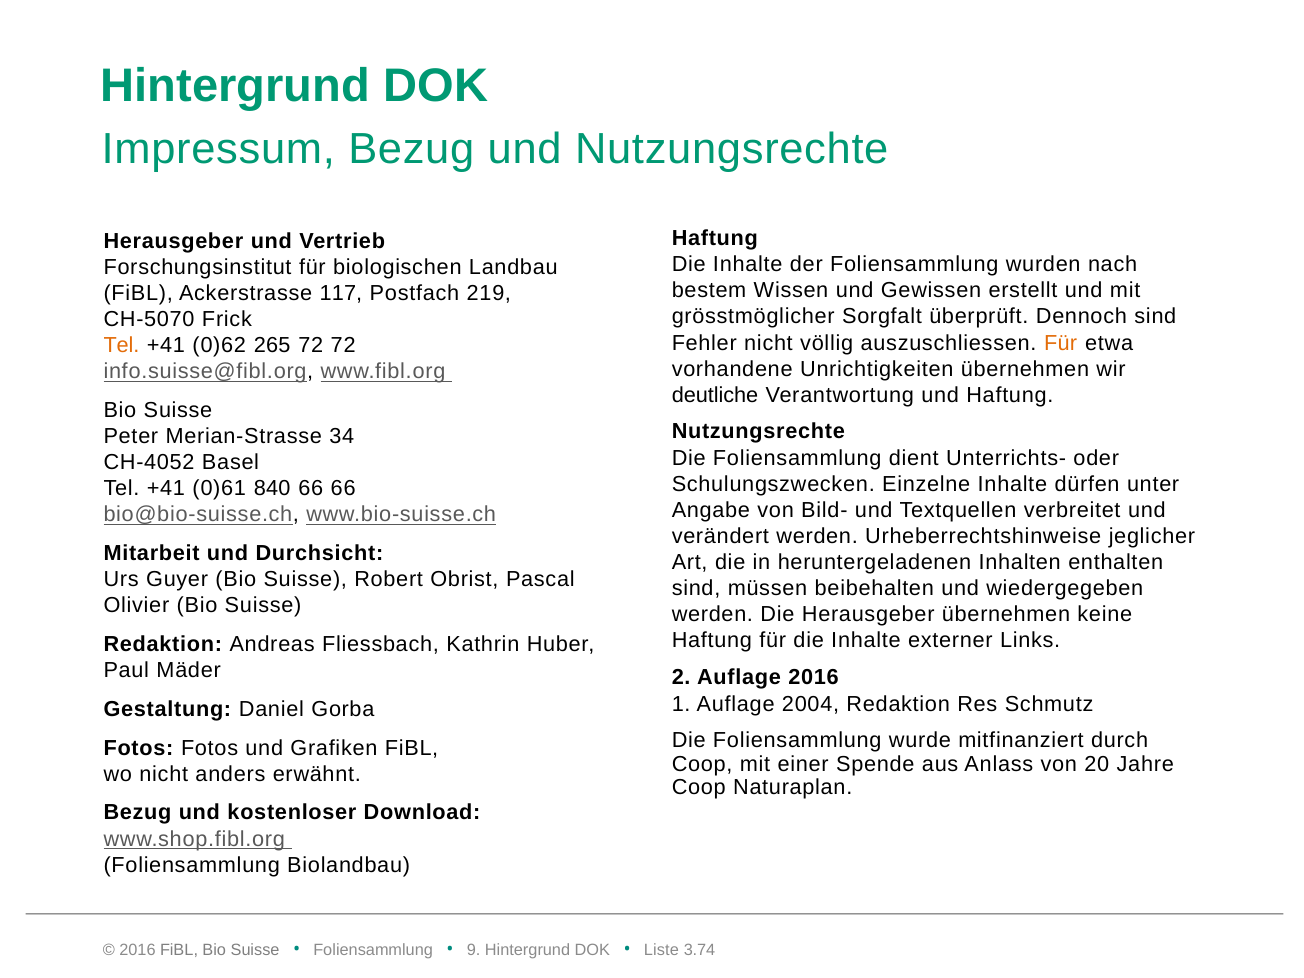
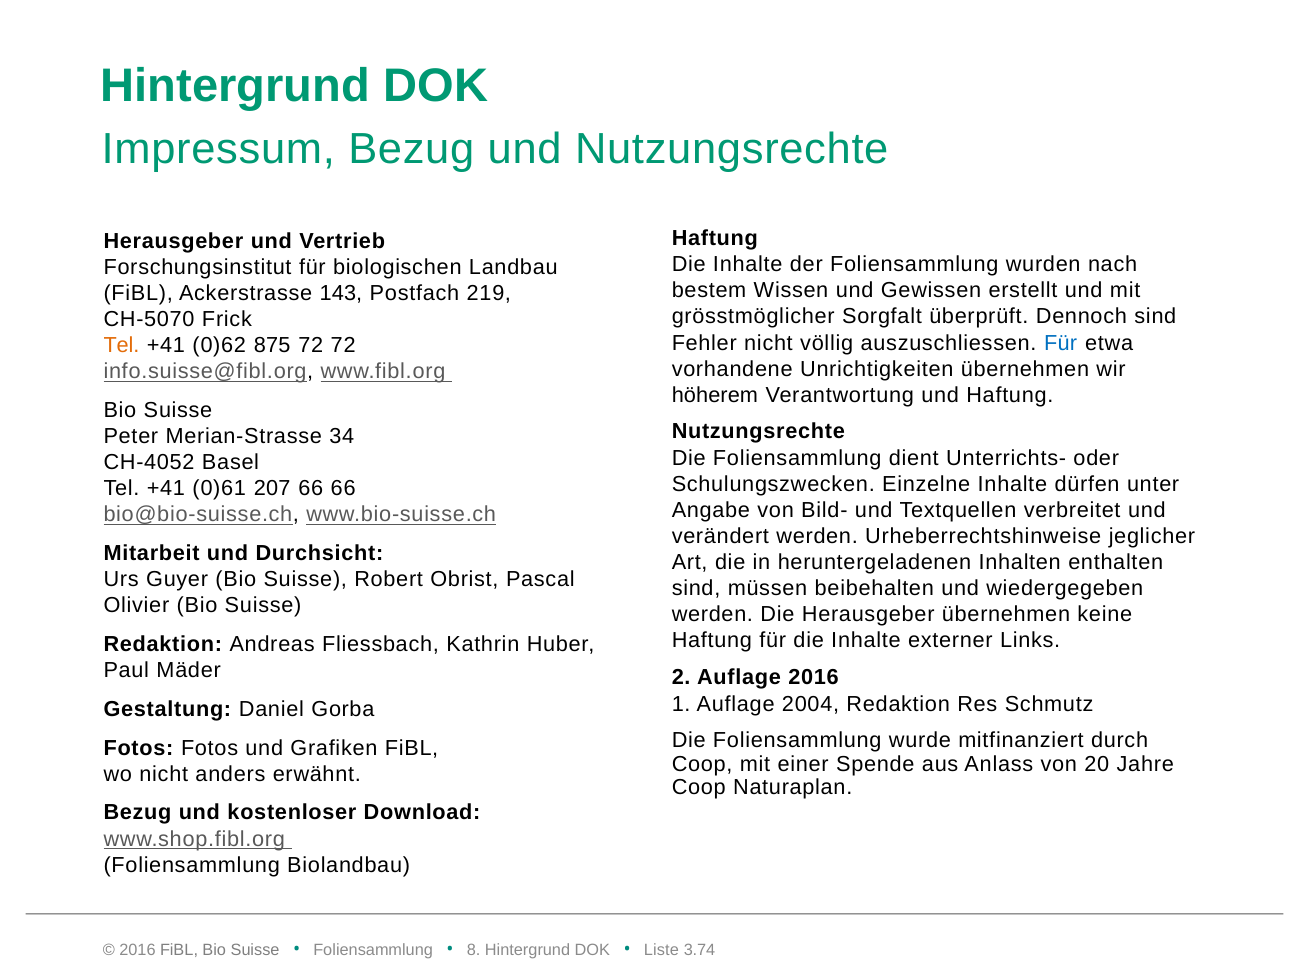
117: 117 -> 143
Für at (1061, 343) colour: orange -> blue
265: 265 -> 875
deutliche: deutliche -> höherem
840: 840 -> 207
9: 9 -> 8
